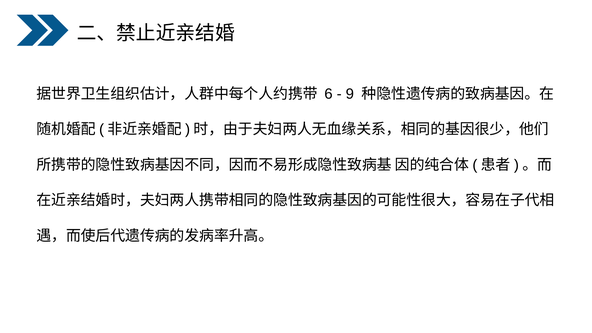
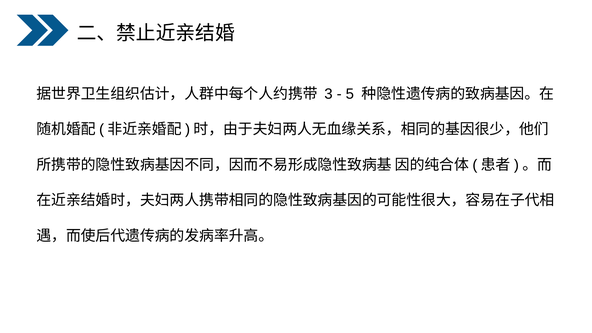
6: 6 -> 3
9: 9 -> 5
